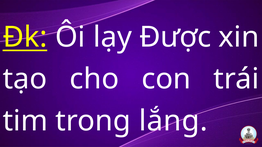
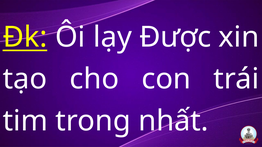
lắng: lắng -> nhất
